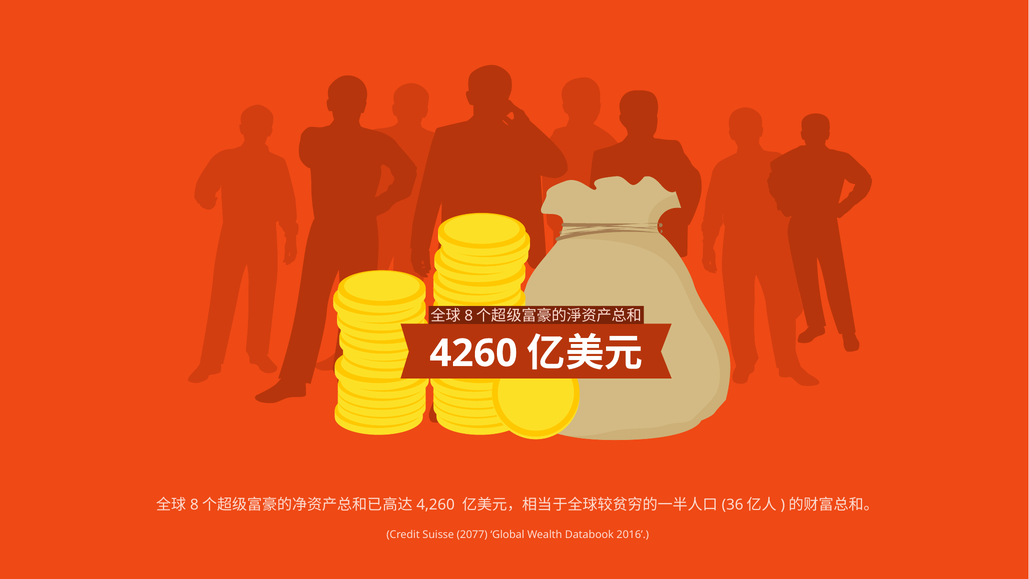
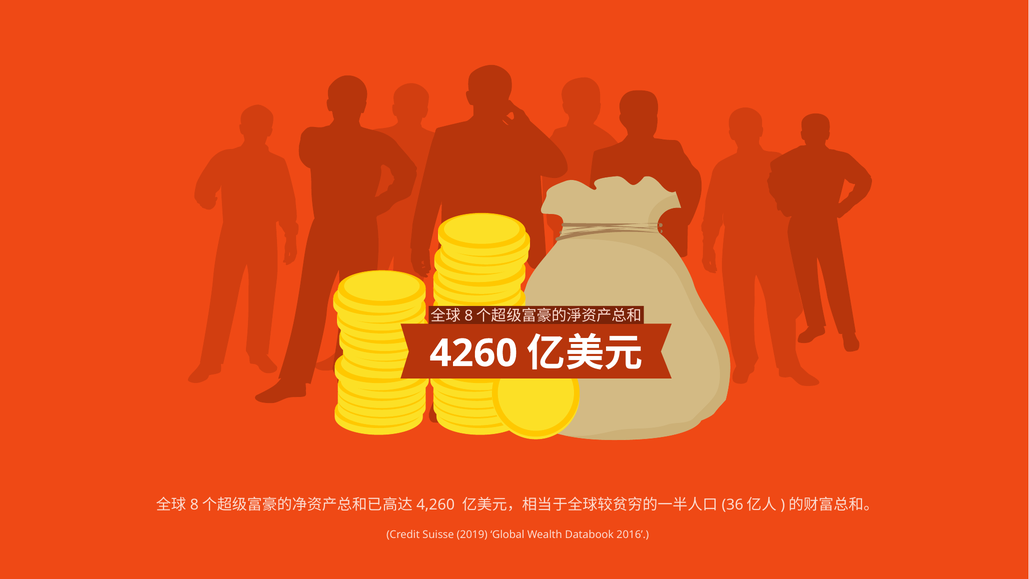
2077: 2077 -> 2019
